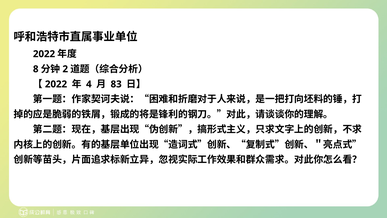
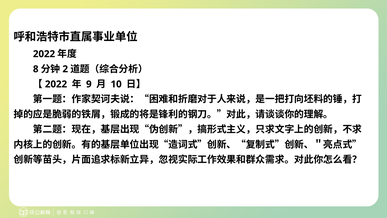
4: 4 -> 9
83: 83 -> 10
